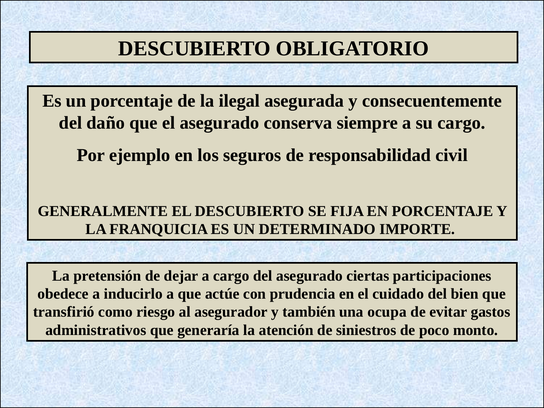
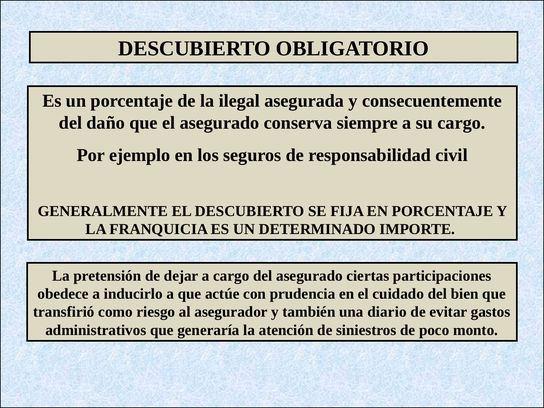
ocupa: ocupa -> diario
